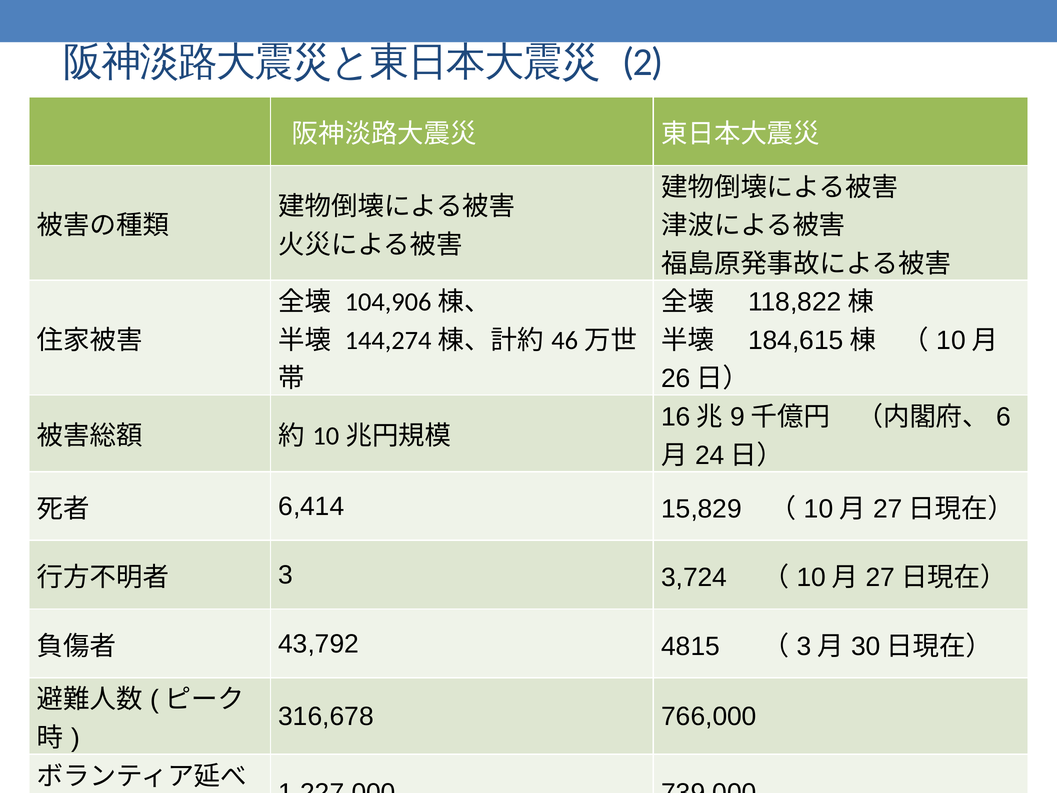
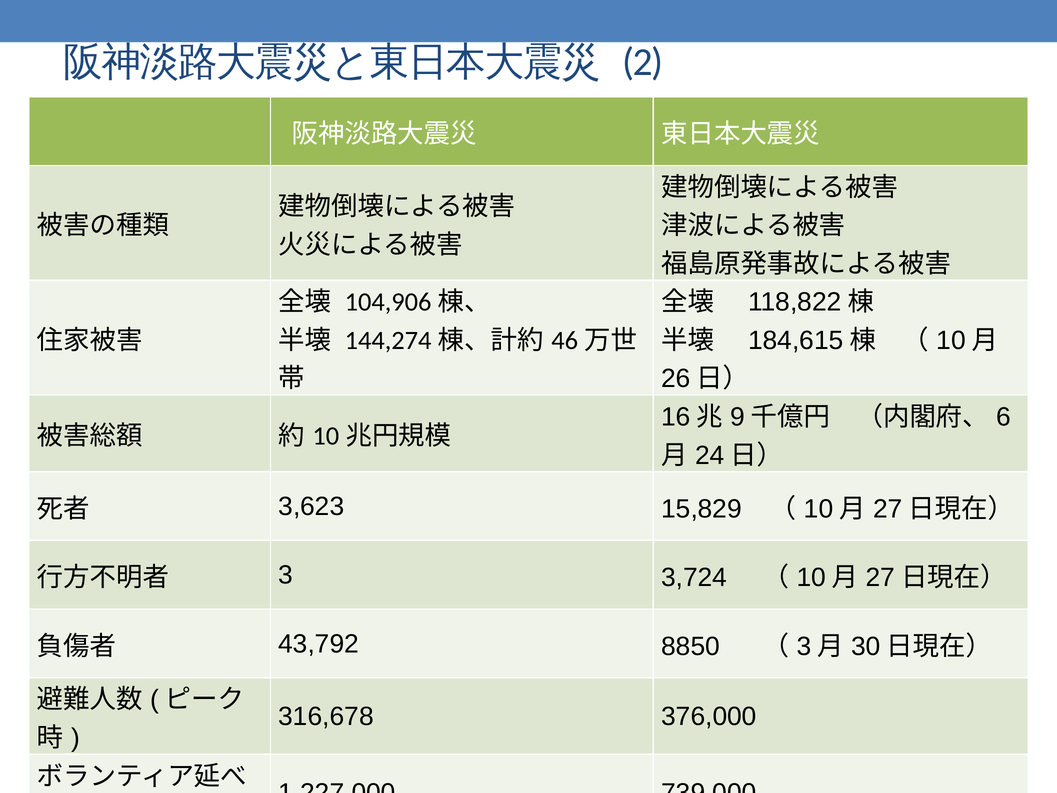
6,414: 6,414 -> 3,623
4815: 4815 -> 8850
766,000: 766,000 -> 376,000
